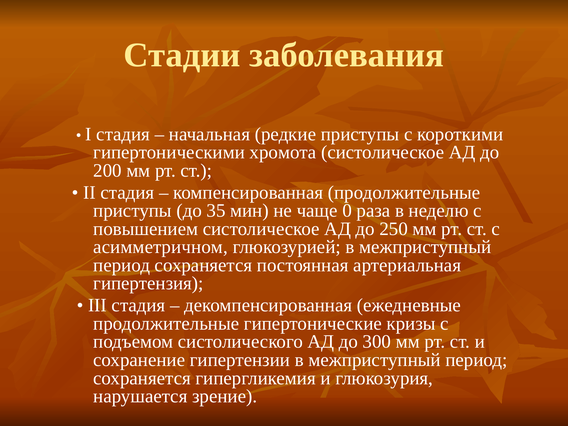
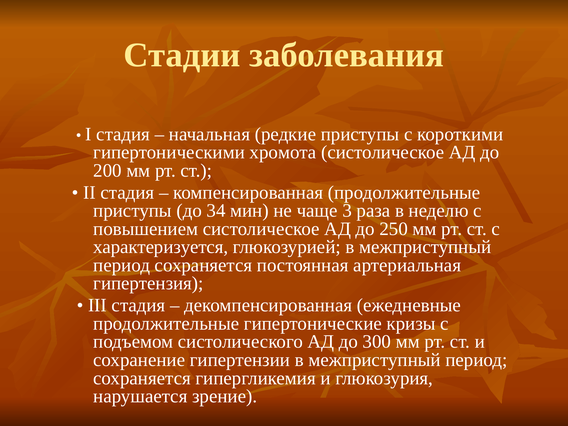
35: 35 -> 34
0: 0 -> 3
асимметричном: асимметричном -> характеризуется
